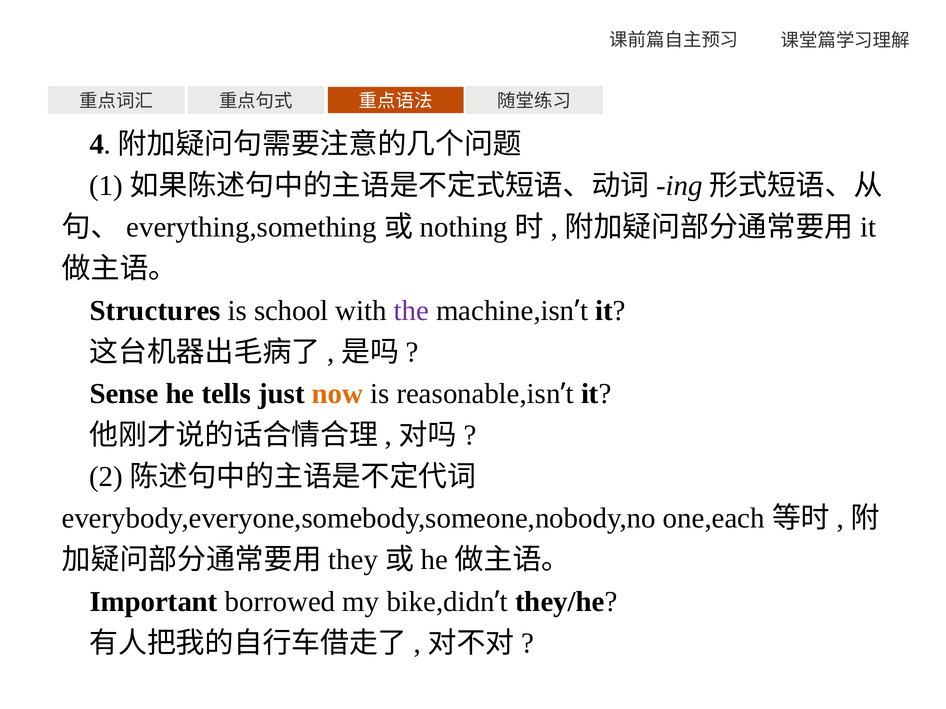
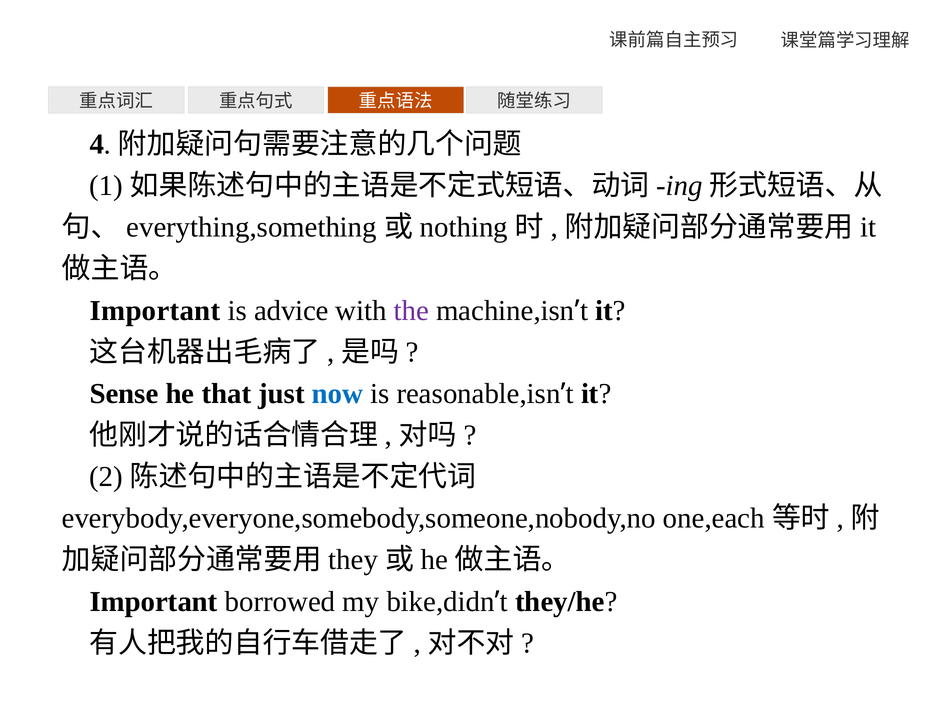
Structures at (155, 311): Structures -> Important
school: school -> advice
tells: tells -> that
now colour: orange -> blue
